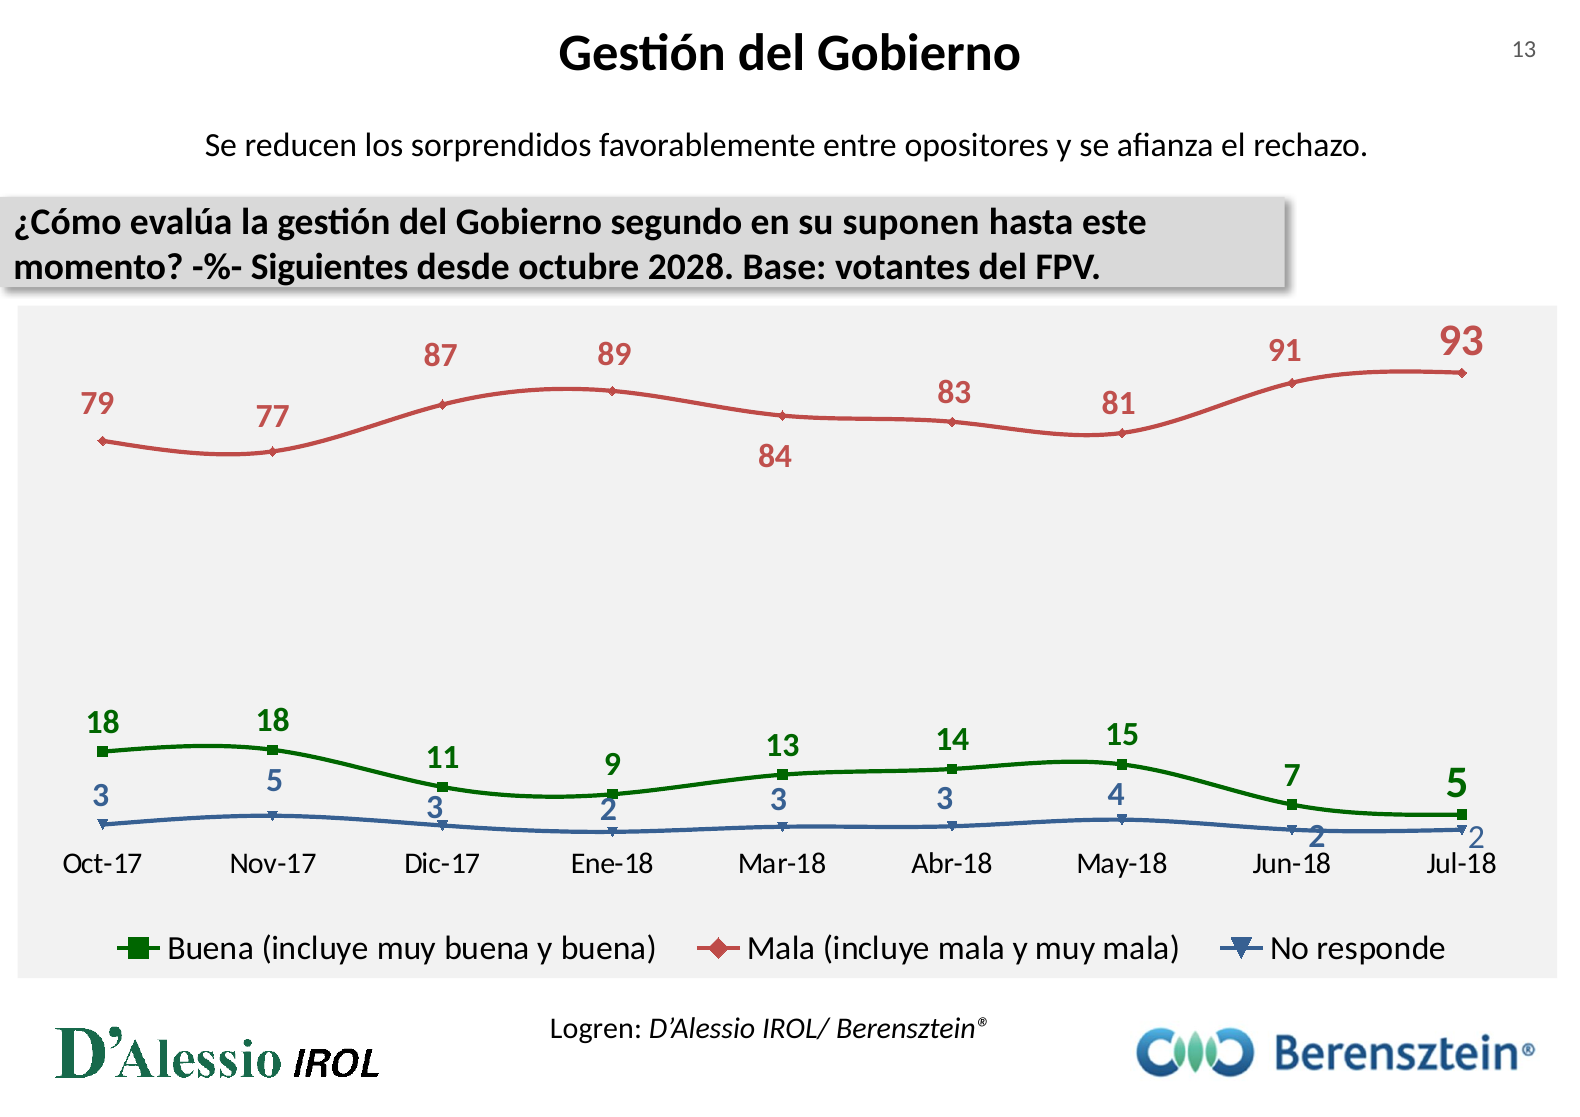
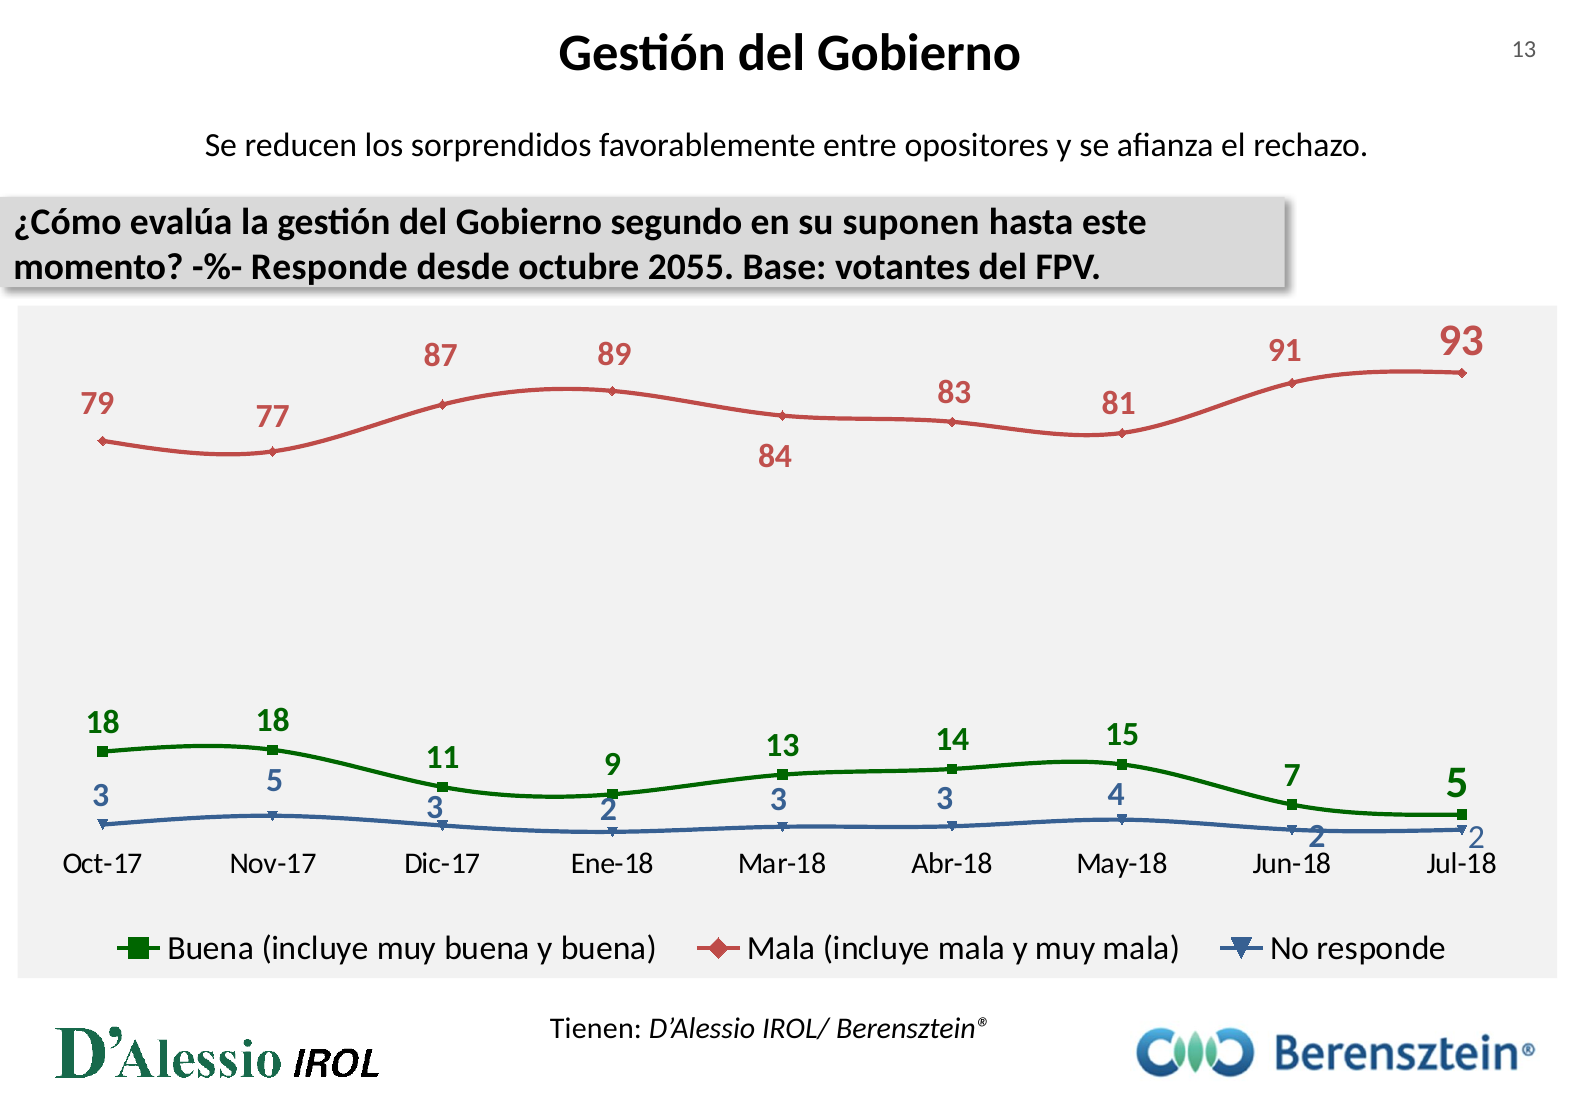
Siguientes at (330, 267): Siguientes -> Responde
2028: 2028 -> 2055
Logren: Logren -> Tienen
